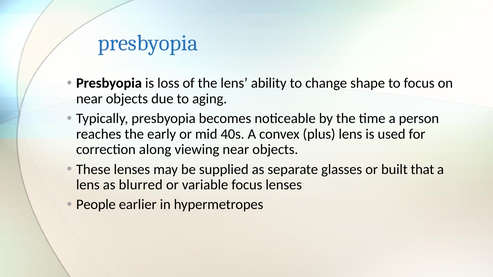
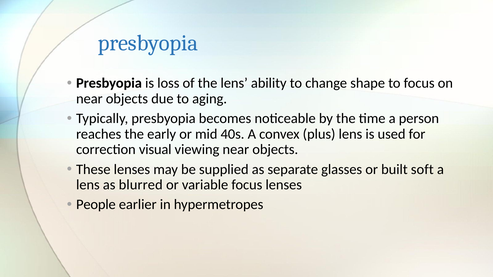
along: along -> visual
that: that -> soft
